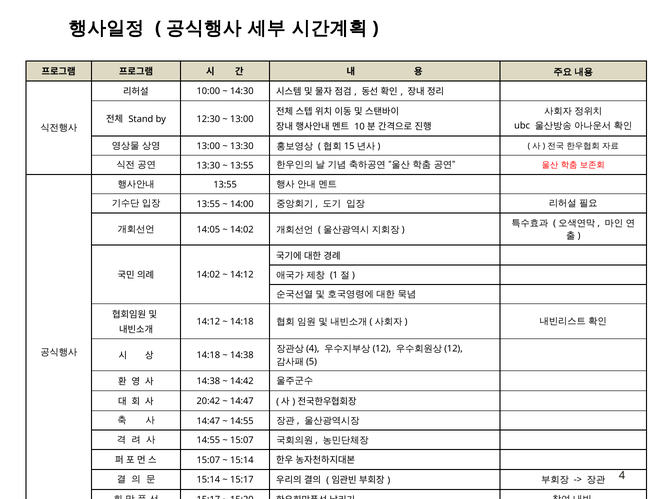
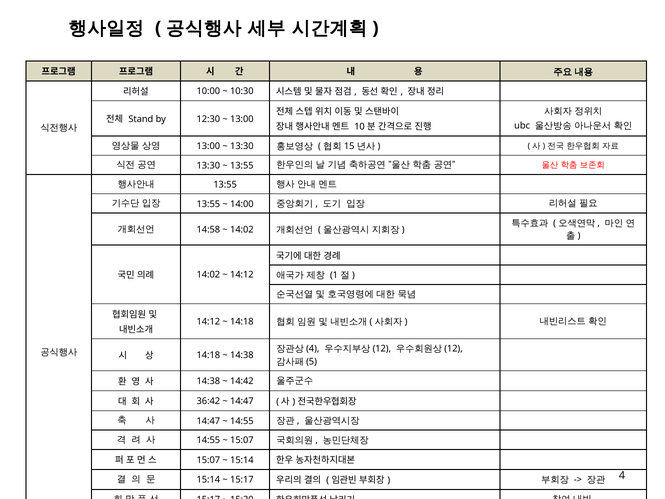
14:30: 14:30 -> 10:30
14:05: 14:05 -> 14:58
20:42: 20:42 -> 36:42
